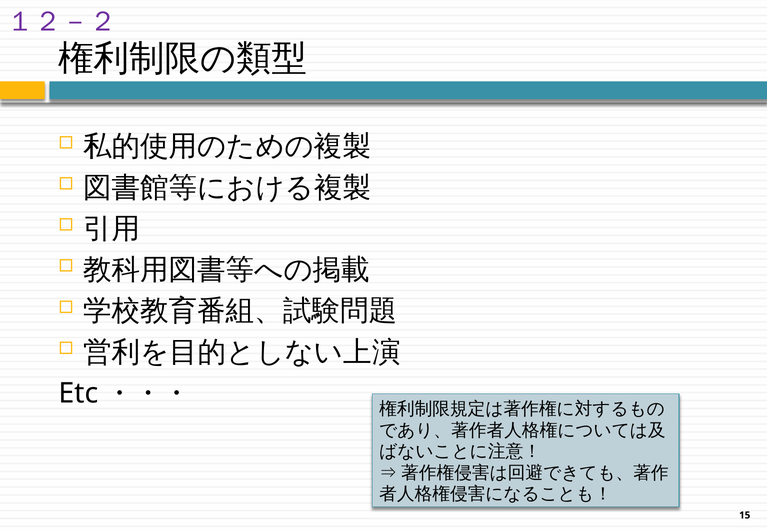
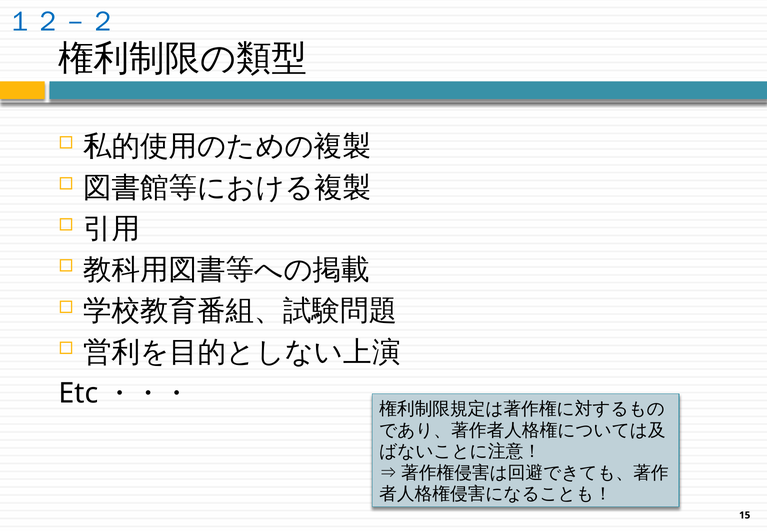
１２－２ colour: purple -> blue
